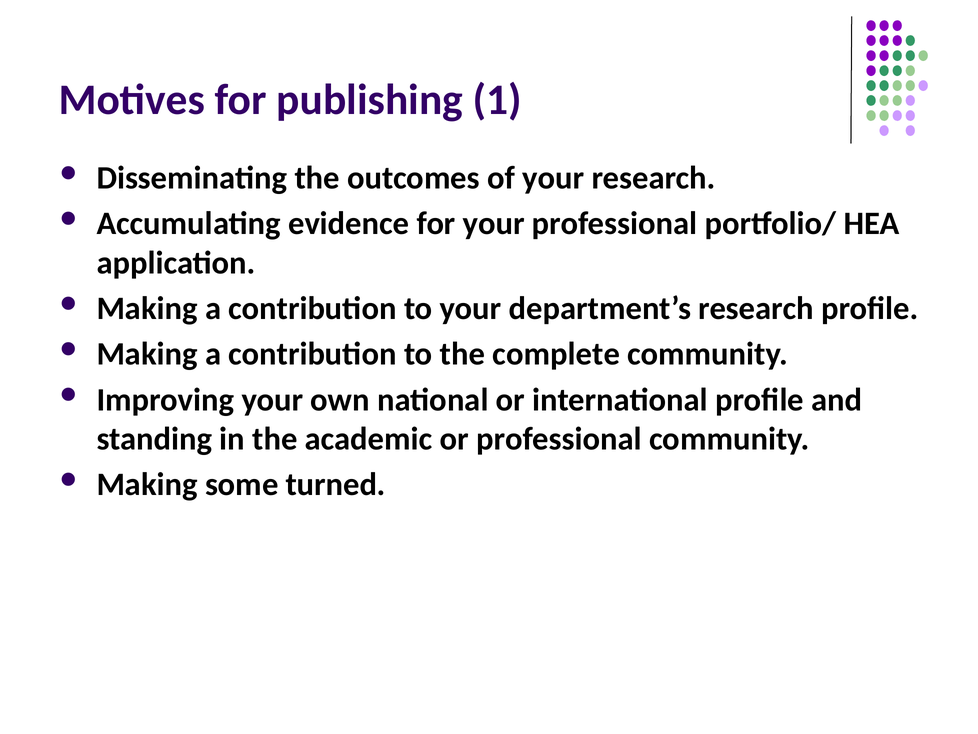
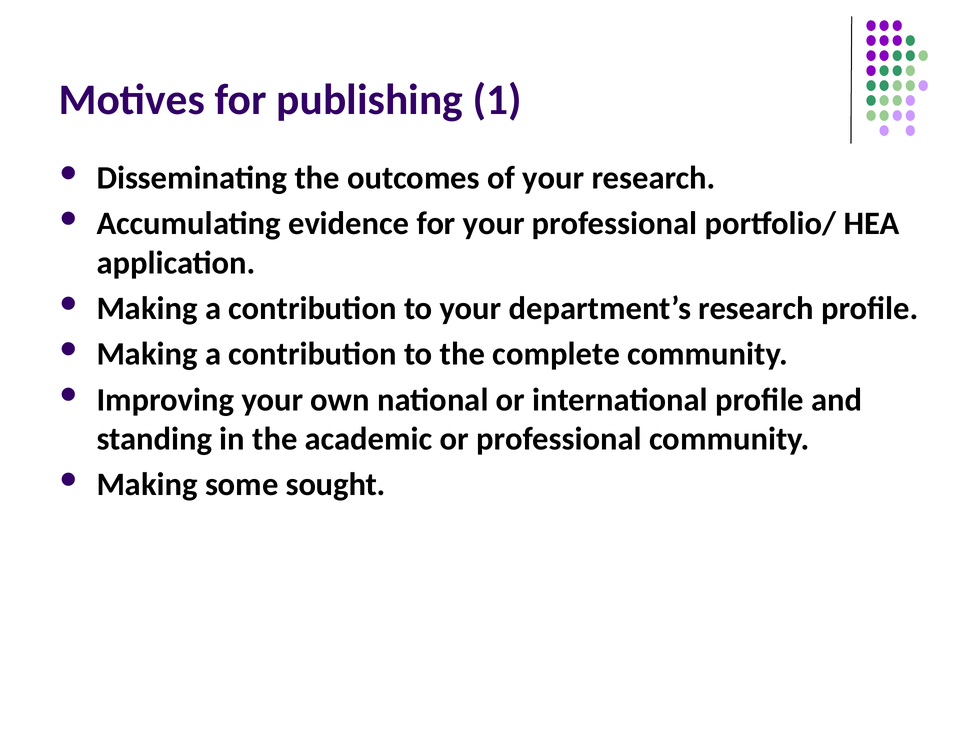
turned: turned -> sought
